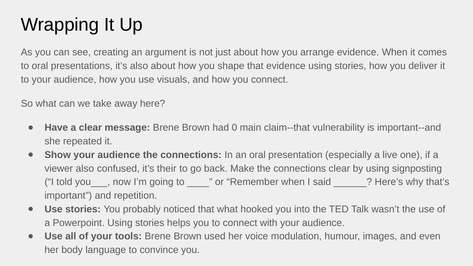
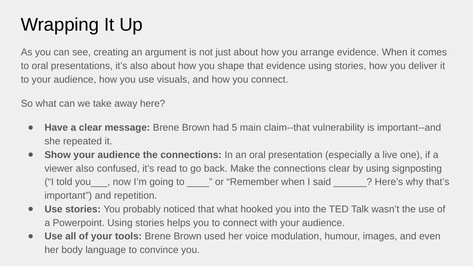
0: 0 -> 5
their: their -> read
